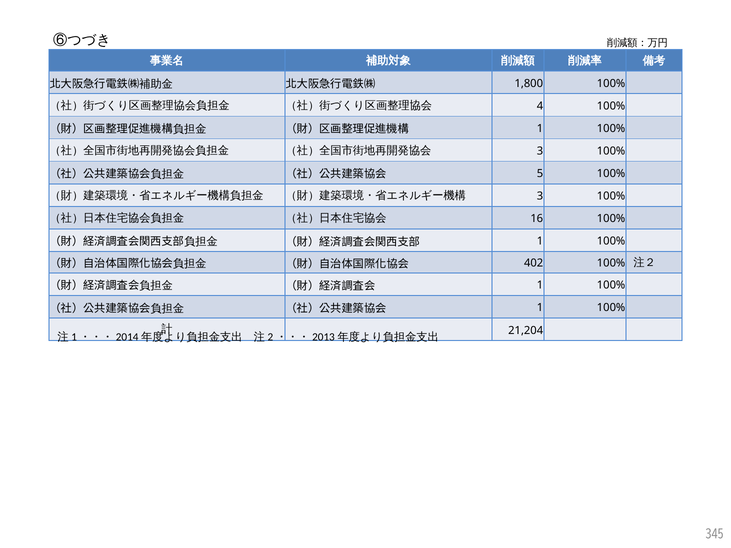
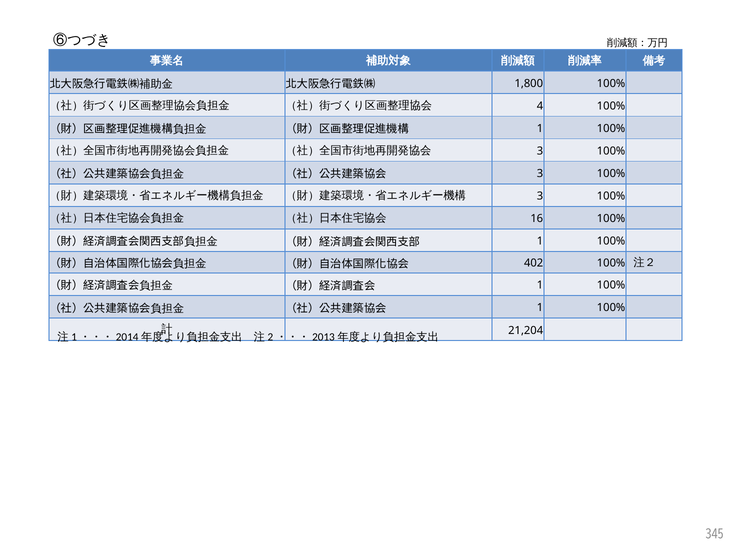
5 at (540, 174): 5 -> 3
